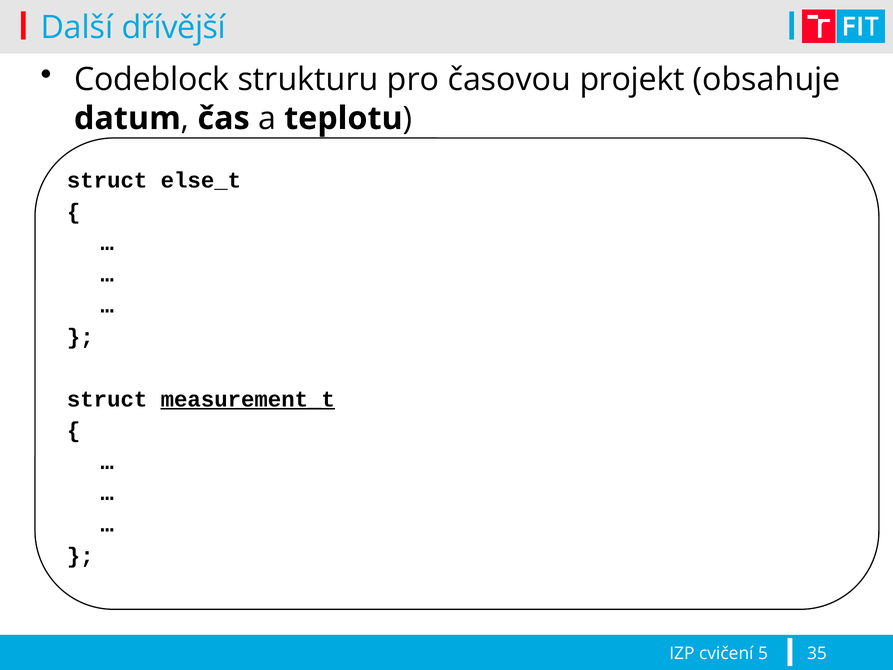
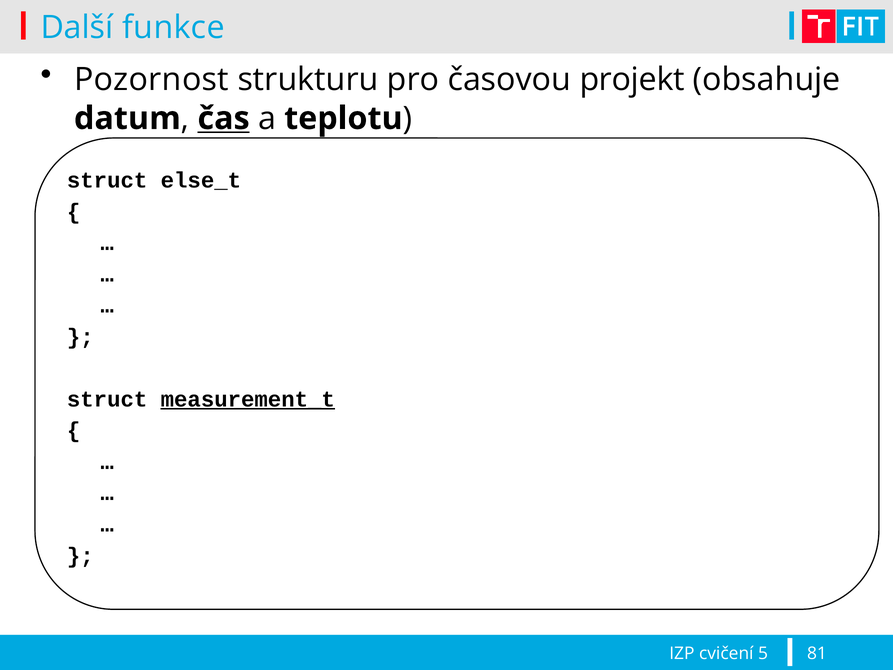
dřívější: dřívější -> funkce
Codeblock: Codeblock -> Pozornost
čas underline: none -> present
35: 35 -> 81
